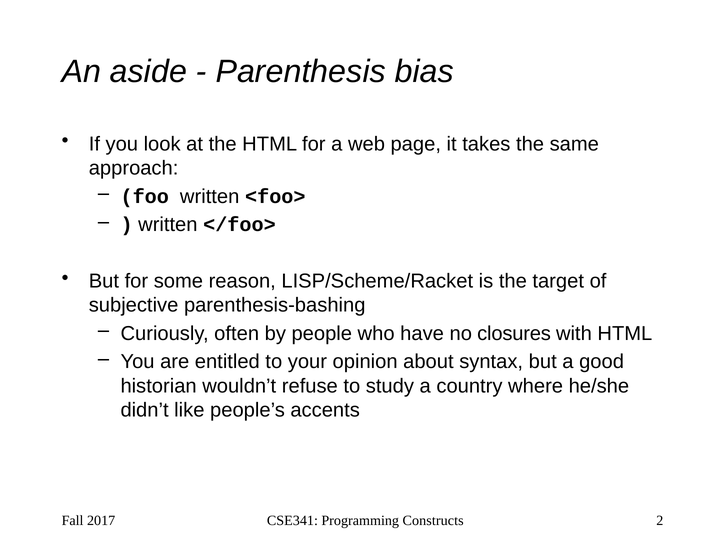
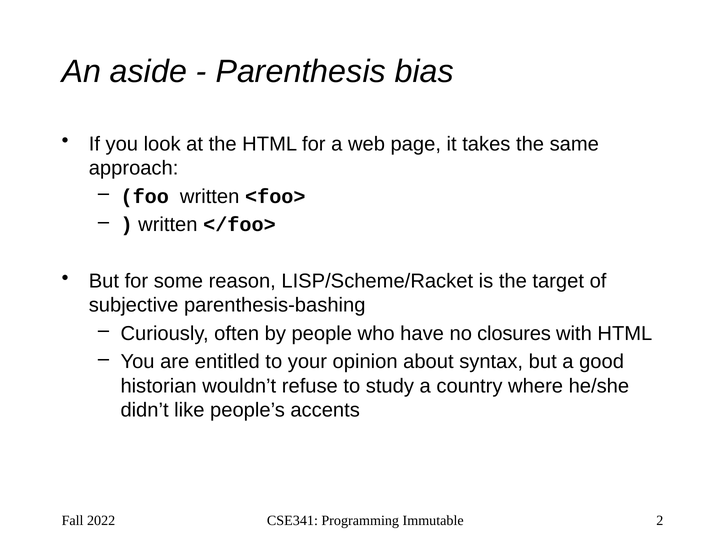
2017: 2017 -> 2022
Constructs: Constructs -> Immutable
